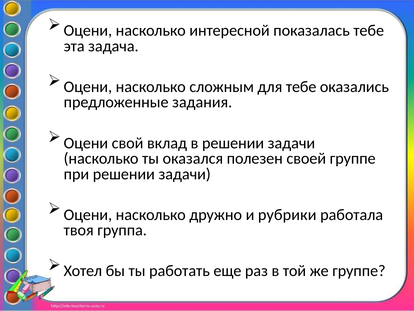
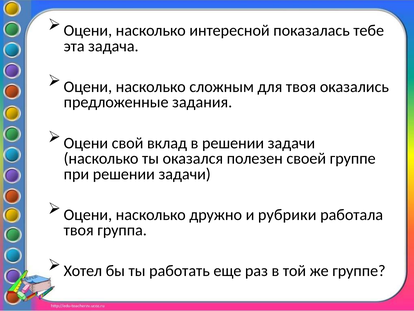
для тебе: тебе -> твоя
